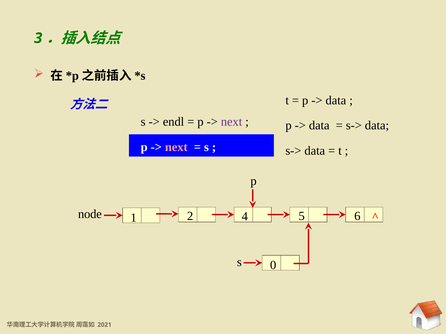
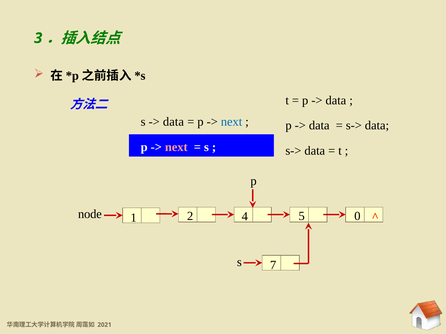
endl at (174, 122): endl -> data
next at (232, 122) colour: purple -> blue
6: 6 -> 0
0: 0 -> 7
